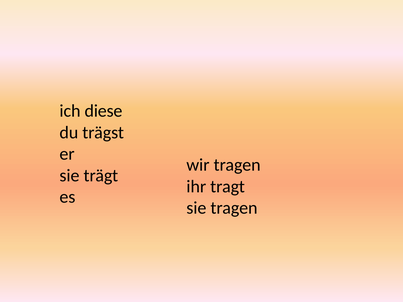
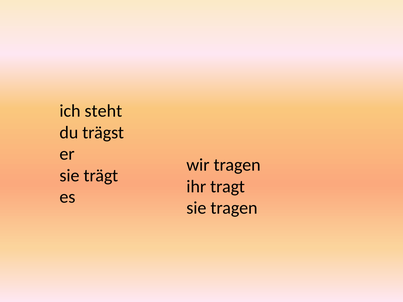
diese: diese -> steht
